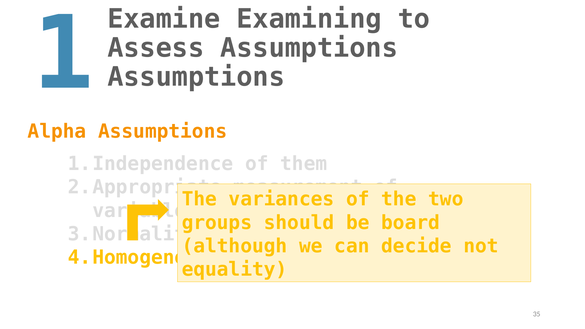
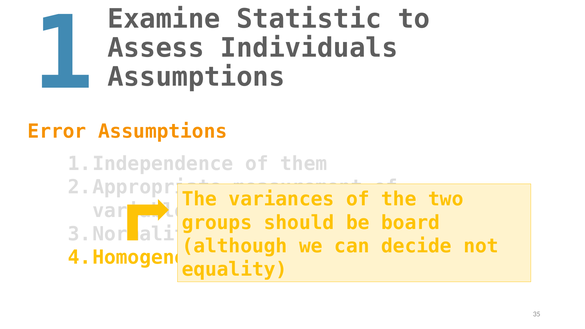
Examining: Examining -> Statistic
Assess Assumptions: Assumptions -> Individuals
Alpha: Alpha -> Error
